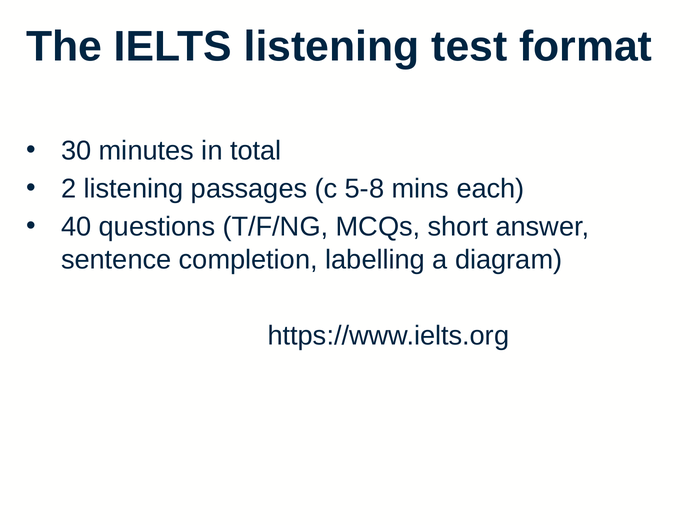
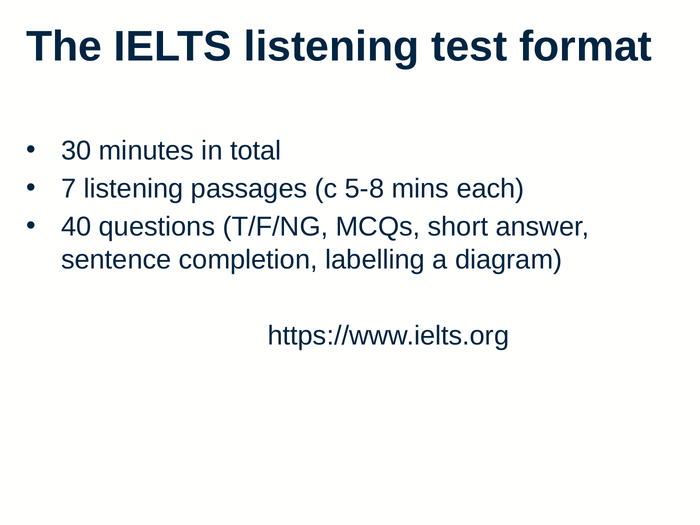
2: 2 -> 7
